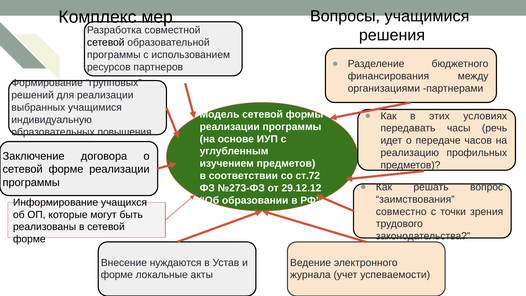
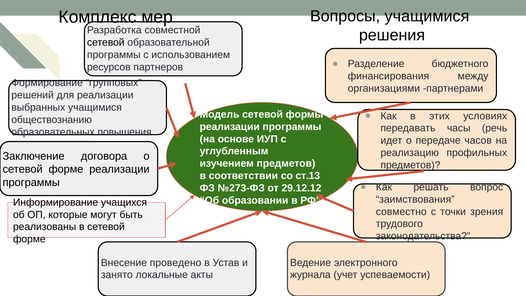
индивидуальную: индивидуальную -> обществознанию
ст.72: ст.72 -> ст.13
нуждаются: нуждаются -> проведено
форме at (117, 275): форме -> занято
